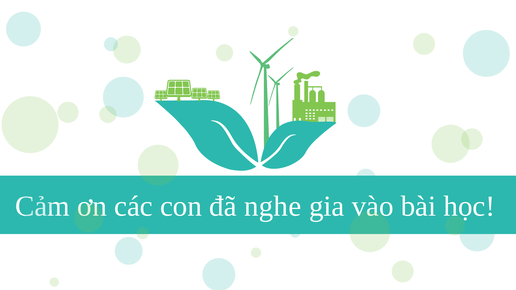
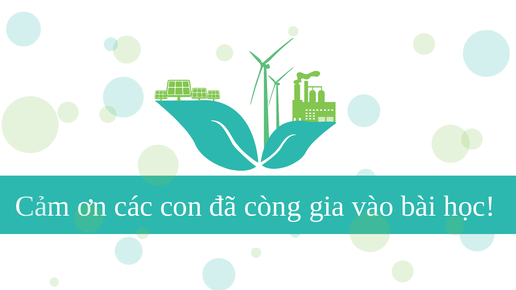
nghe: nghe -> còng
